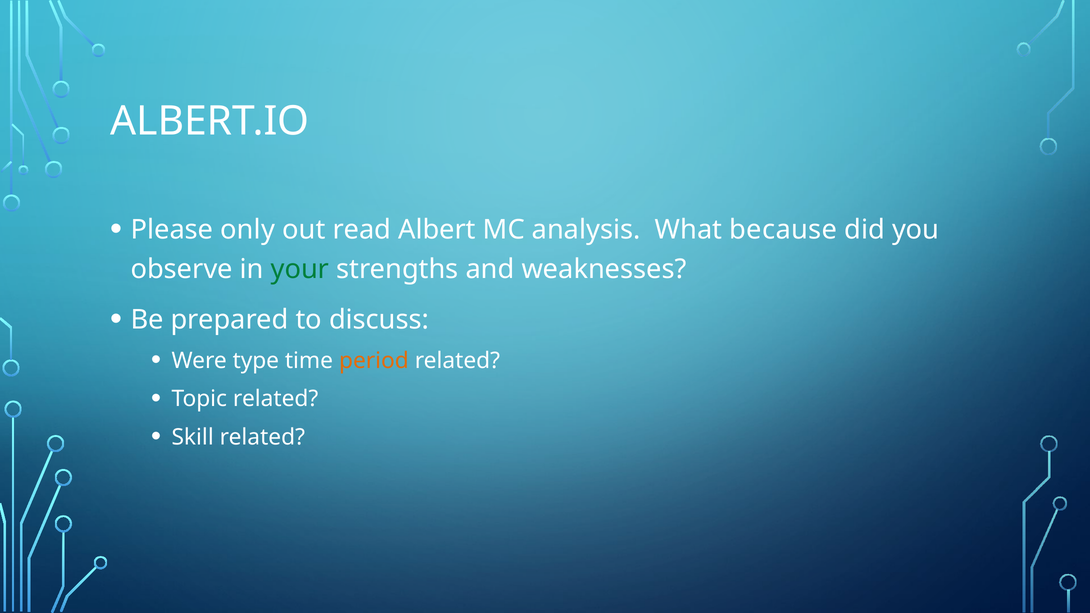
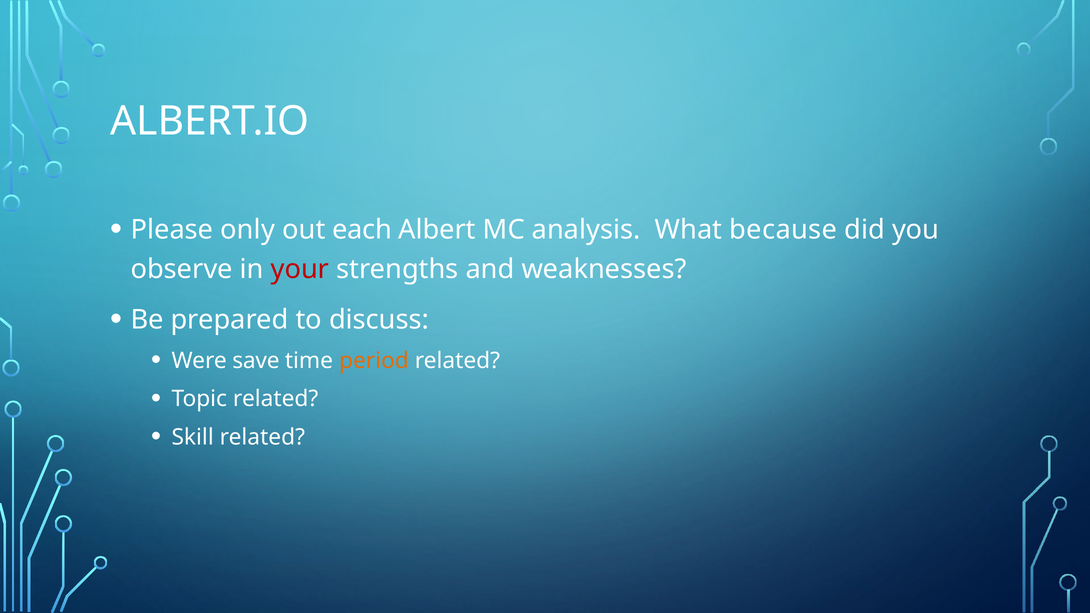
read: read -> each
your colour: green -> red
type: type -> save
